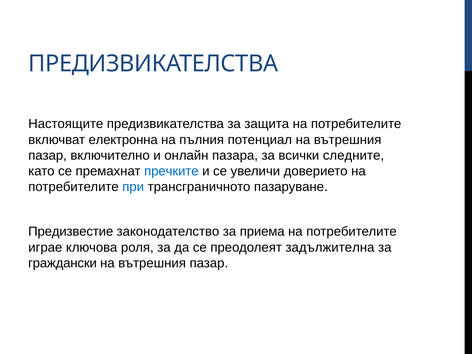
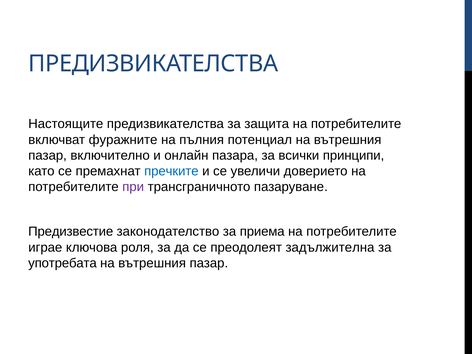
електронна: електронна -> фуражните
следните: следните -> принципи
при colour: blue -> purple
граждански: граждански -> употребата
